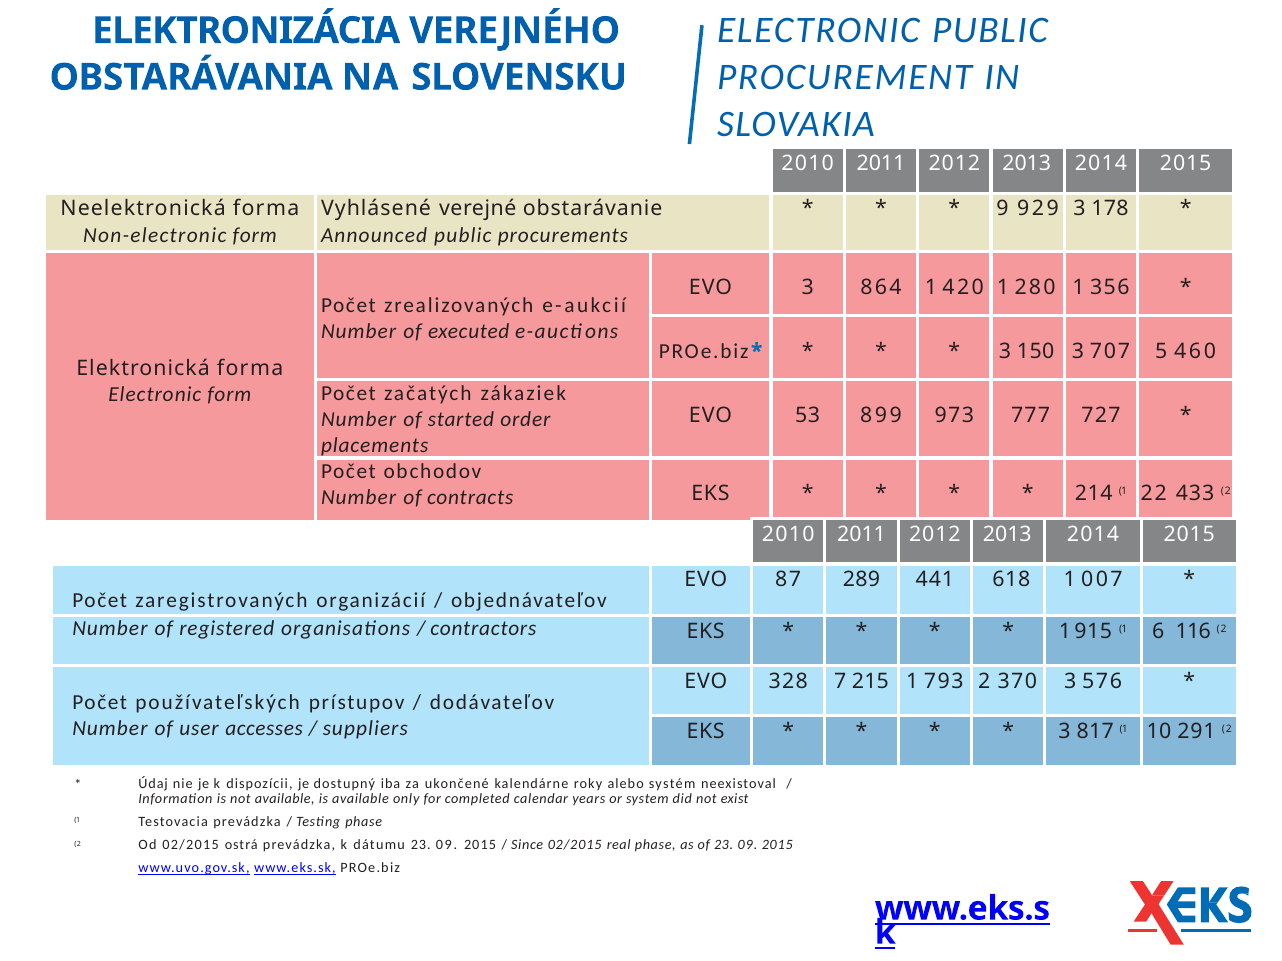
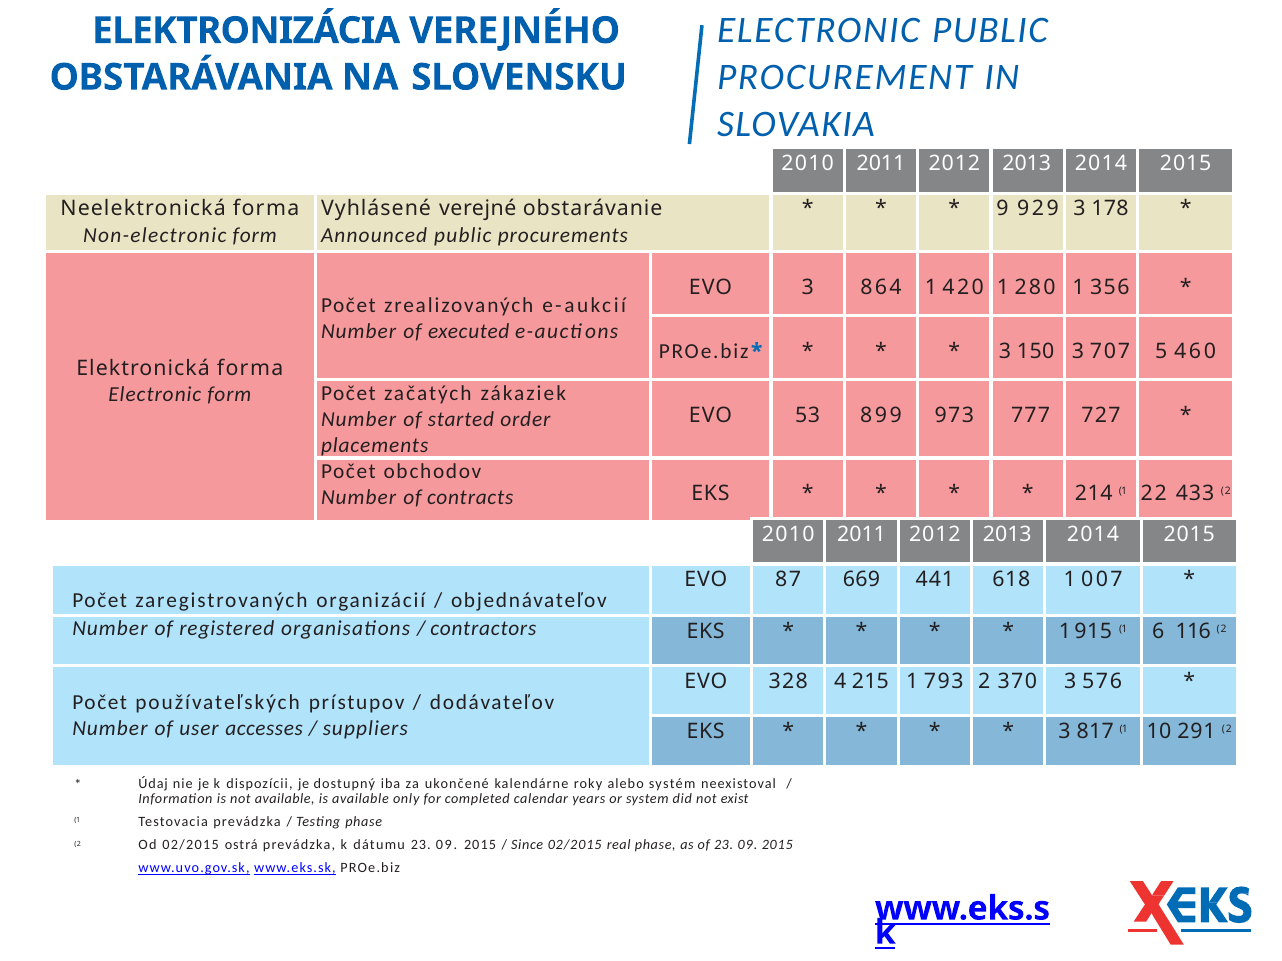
289: 289 -> 669
7: 7 -> 4
